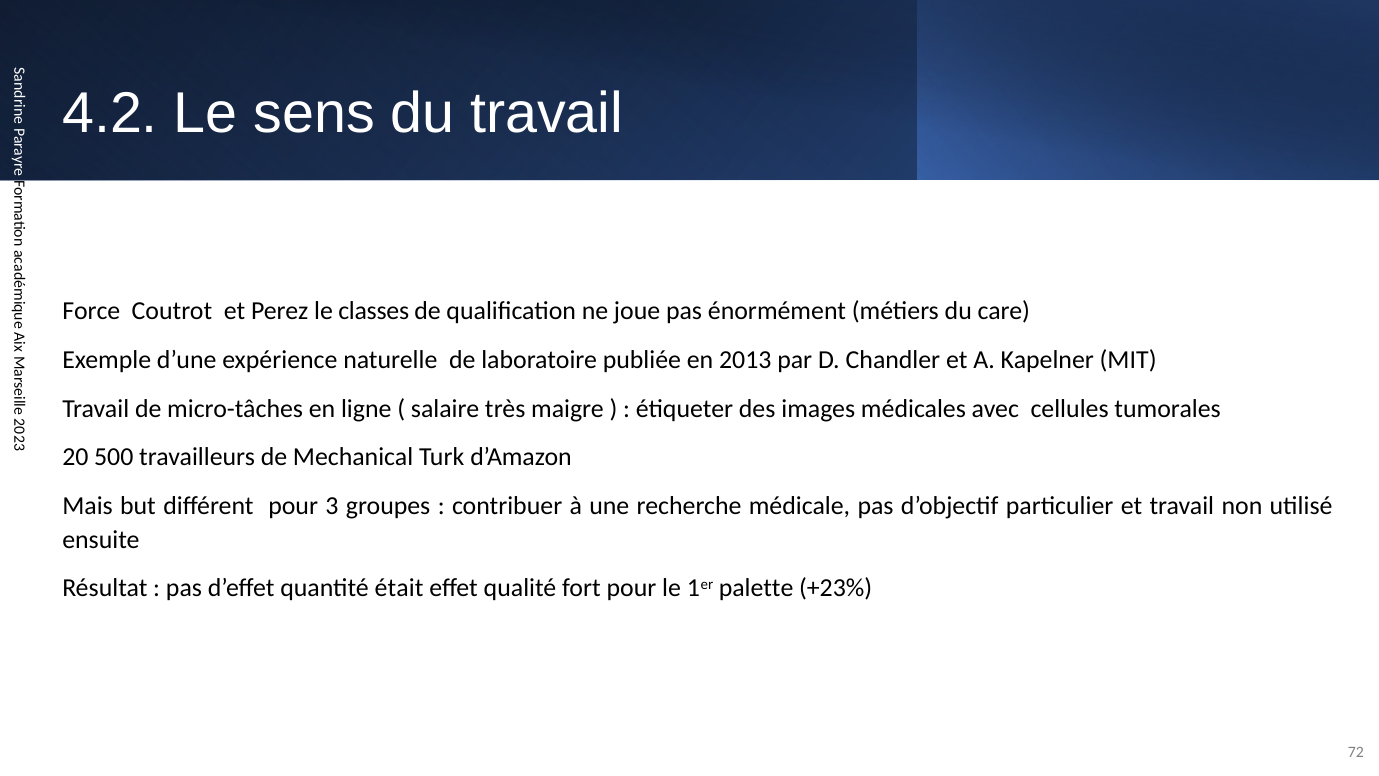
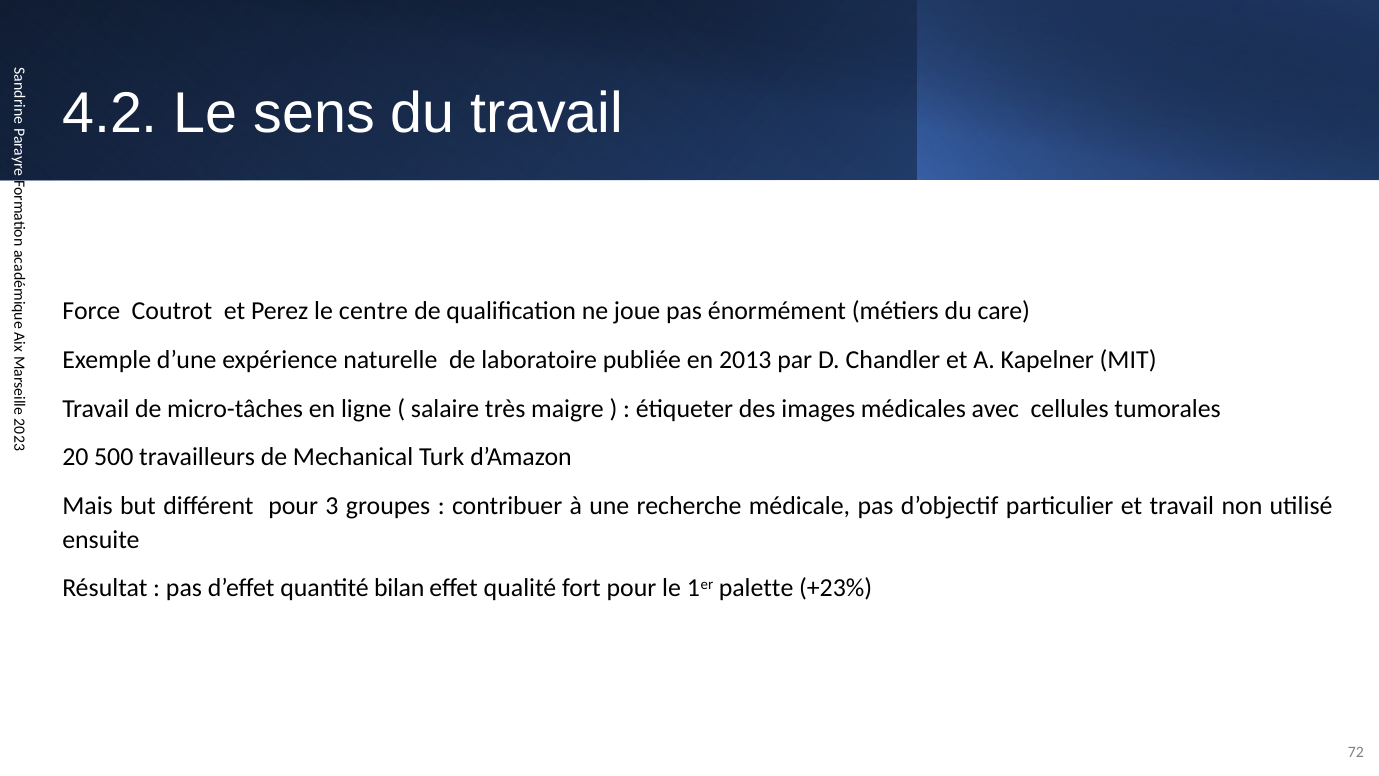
classes: classes -> centre
était: était -> bilan
